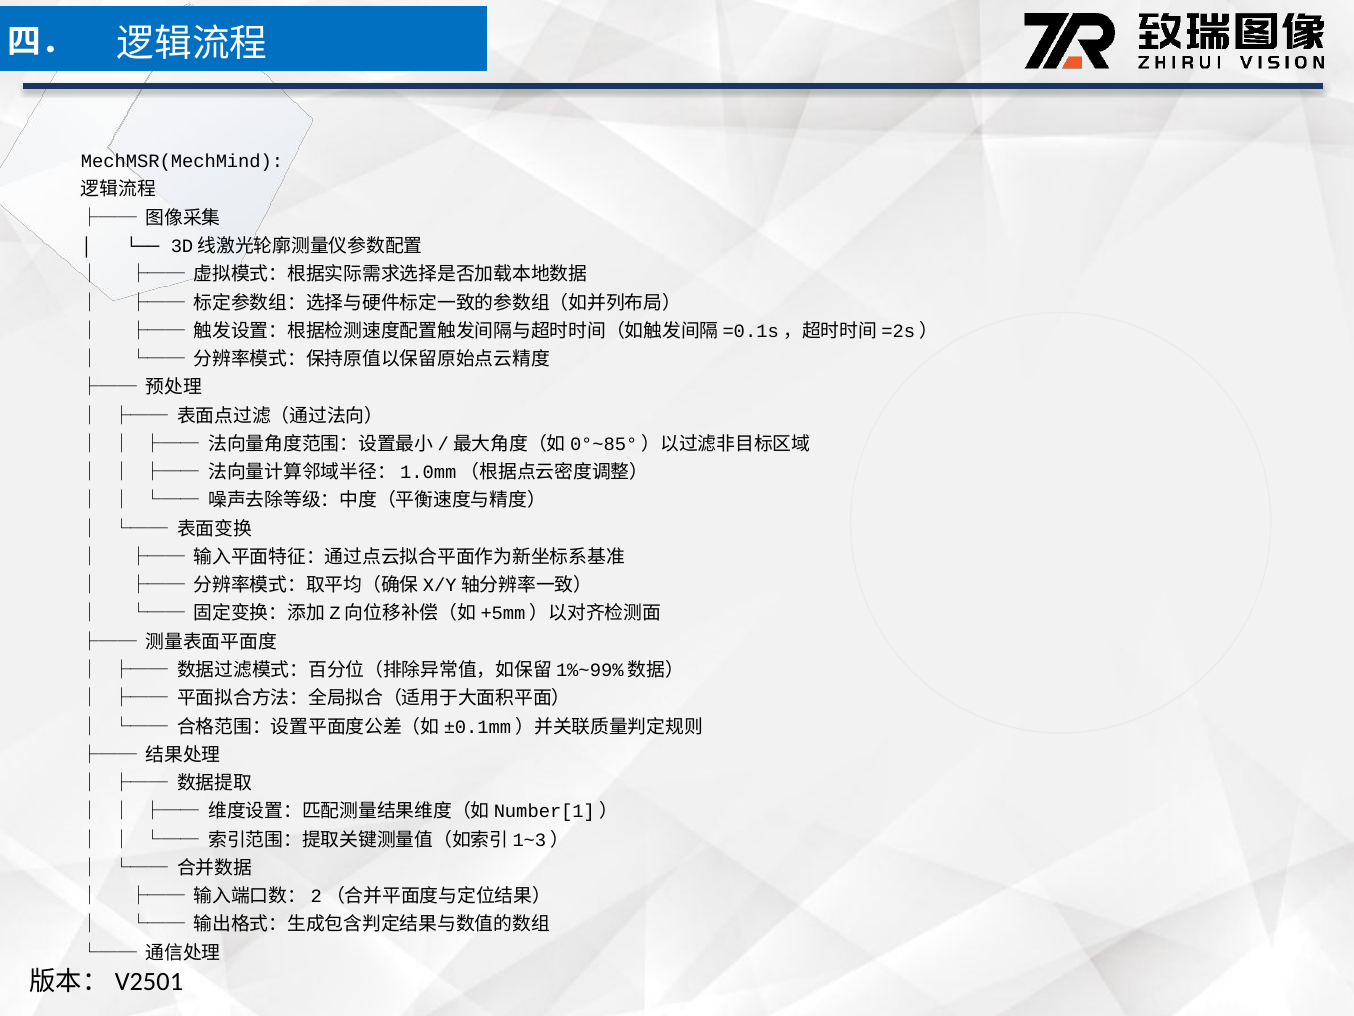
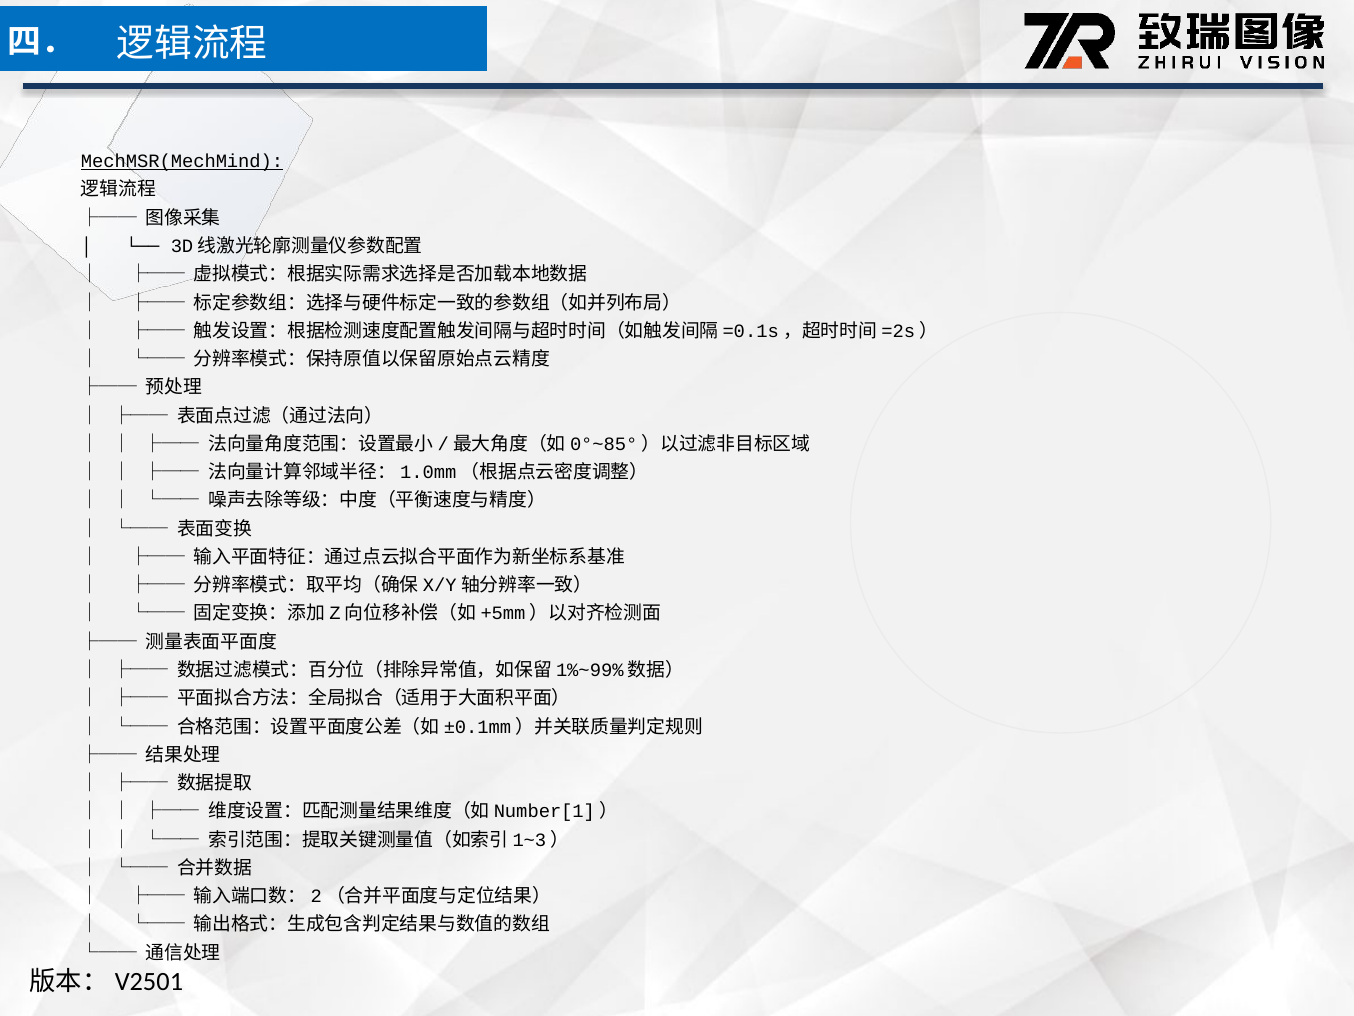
MechMSR(MechMind underline: none -> present
